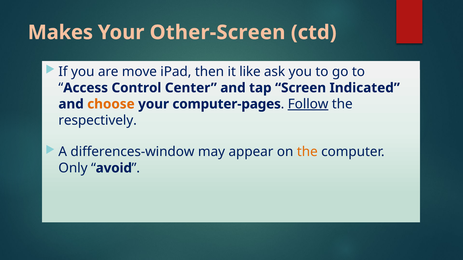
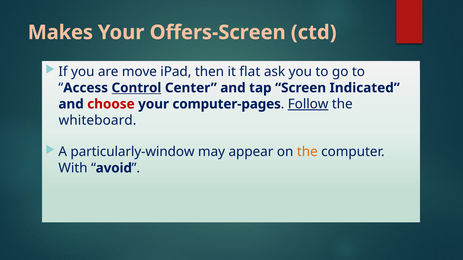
Other-Screen: Other-Screen -> Offers-Screen
like: like -> flat
Control underline: none -> present
choose colour: orange -> red
respectively: respectively -> whiteboard
differences-window: differences-window -> particularly-window
Only: Only -> With
